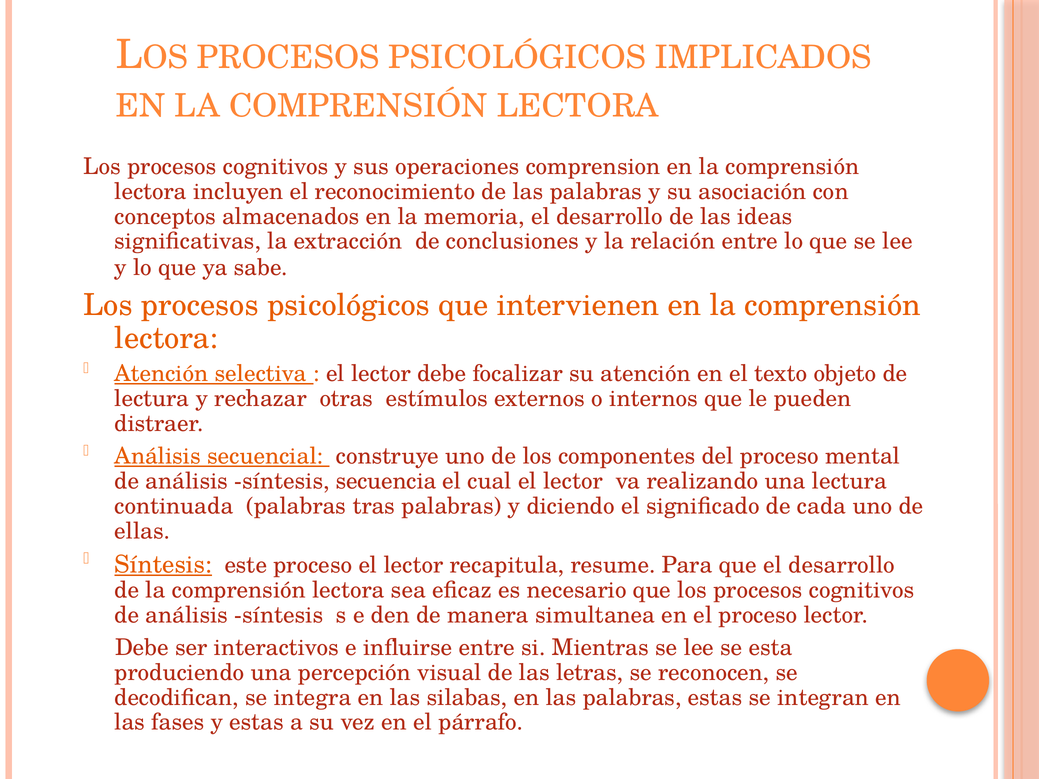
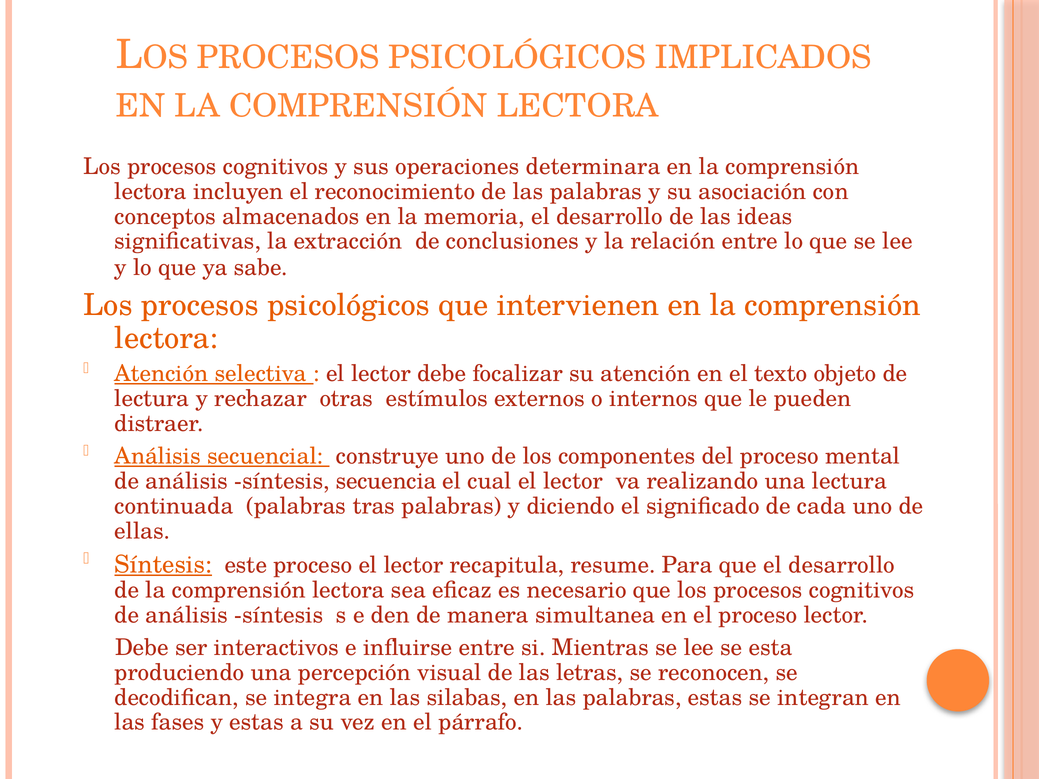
comprension: comprension -> determinara
